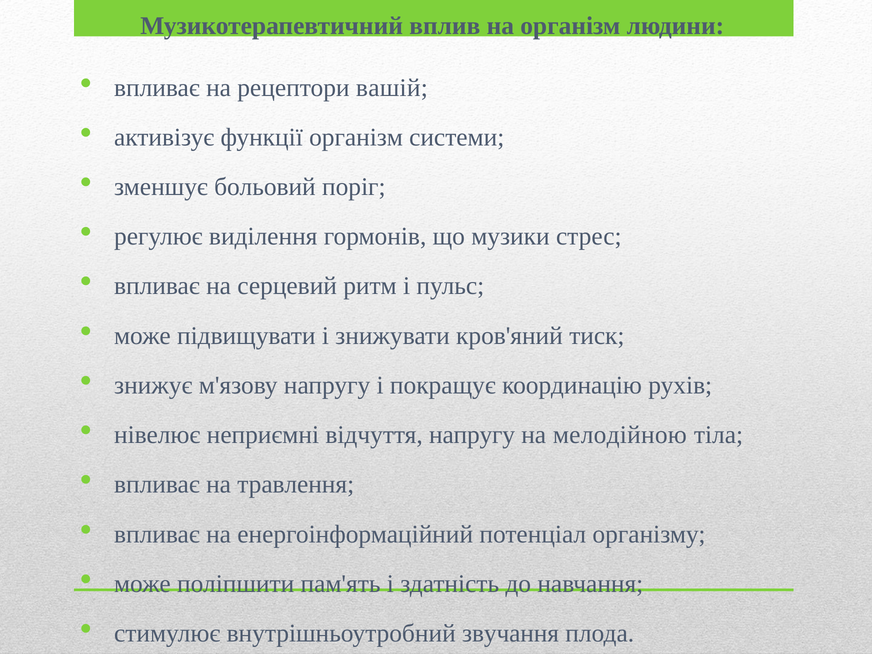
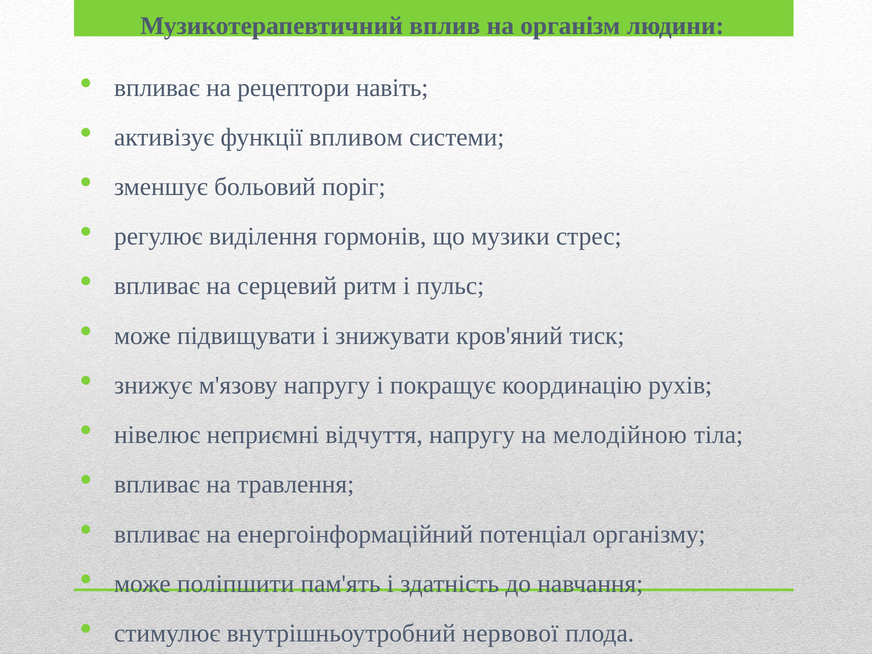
вашій: вашій -> навіть
функції організм: організм -> впливом
звучання: звучання -> нервової
